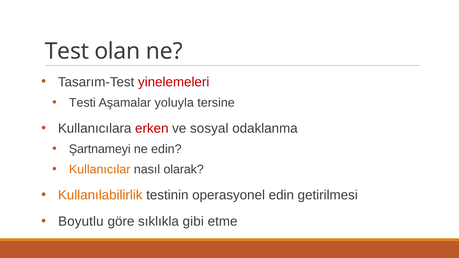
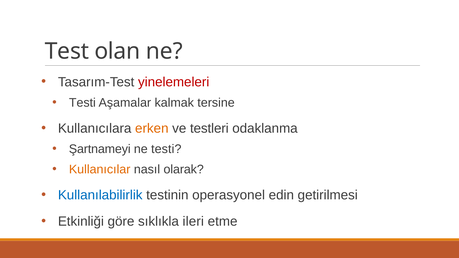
yoluyla: yoluyla -> kalmak
erken colour: red -> orange
sosyal: sosyal -> testleri
ne edin: edin -> testi
Kullanılabilirlik colour: orange -> blue
Boyutlu: Boyutlu -> Etkinliği
gibi: gibi -> ileri
